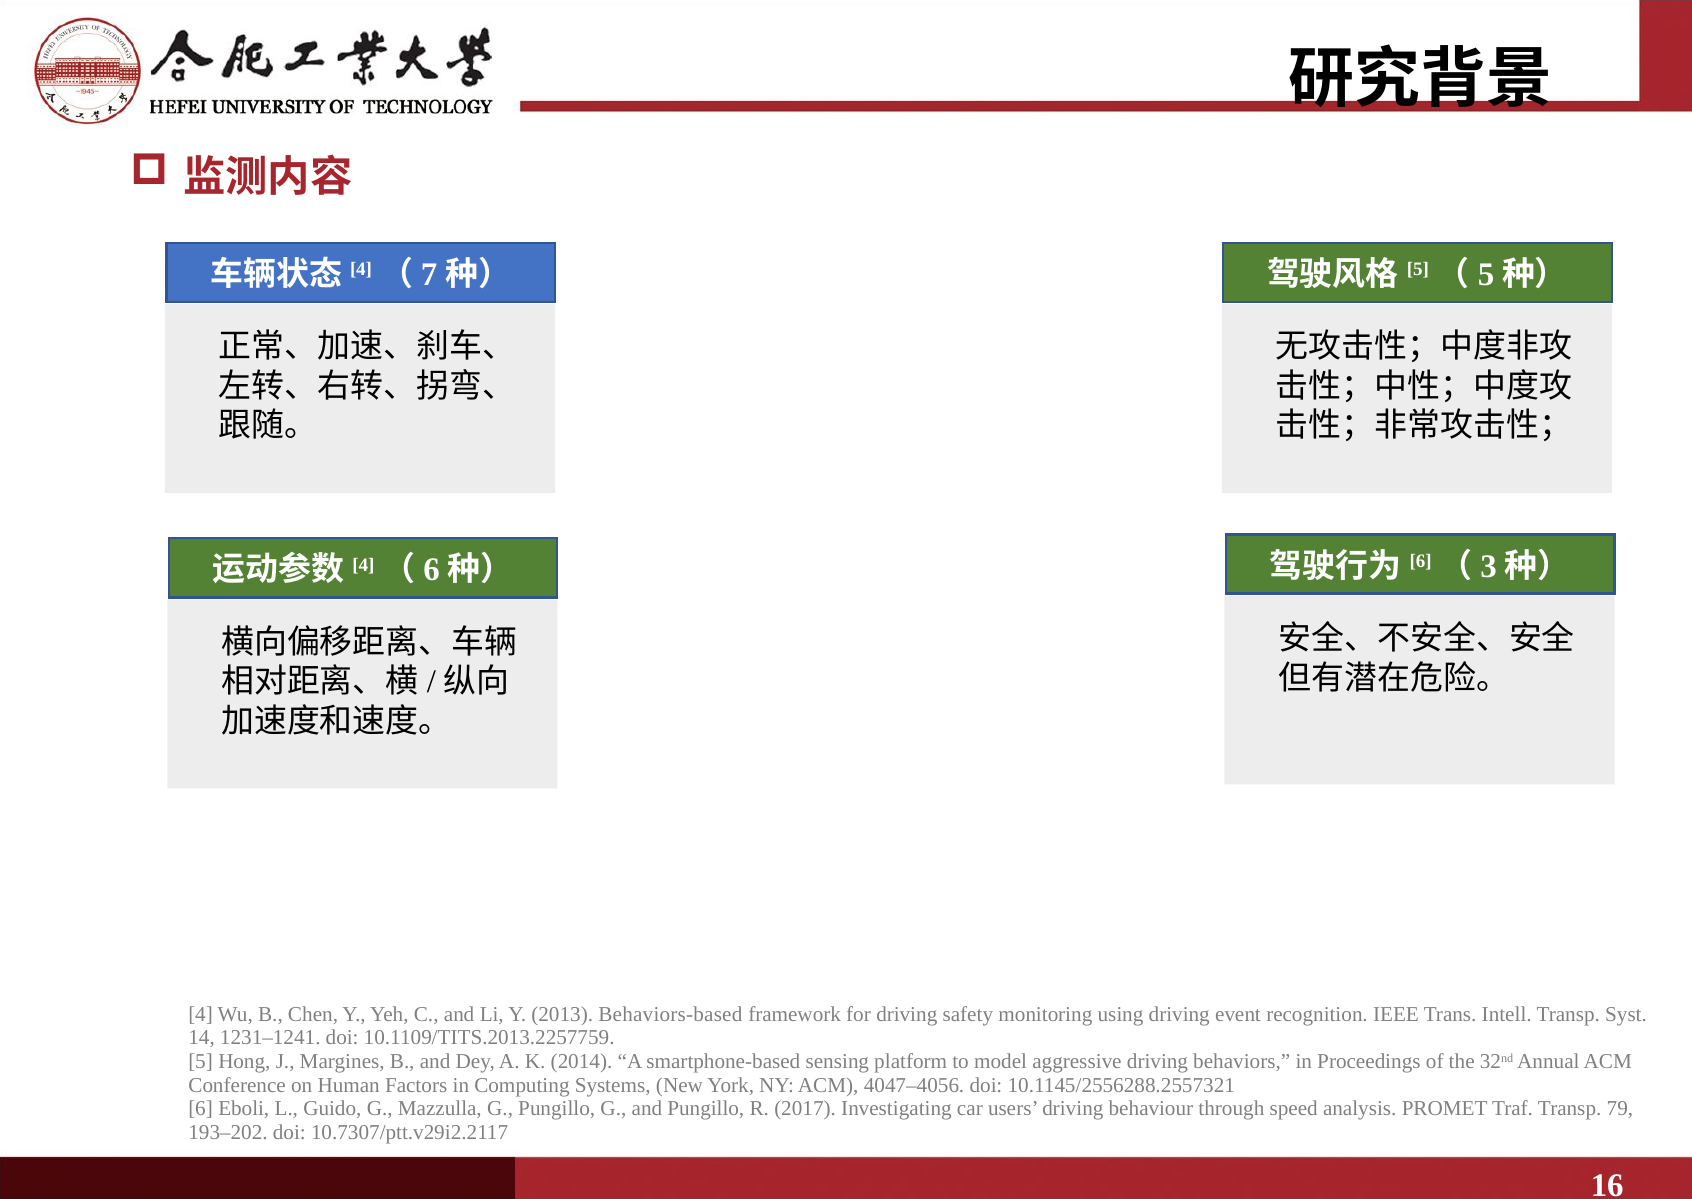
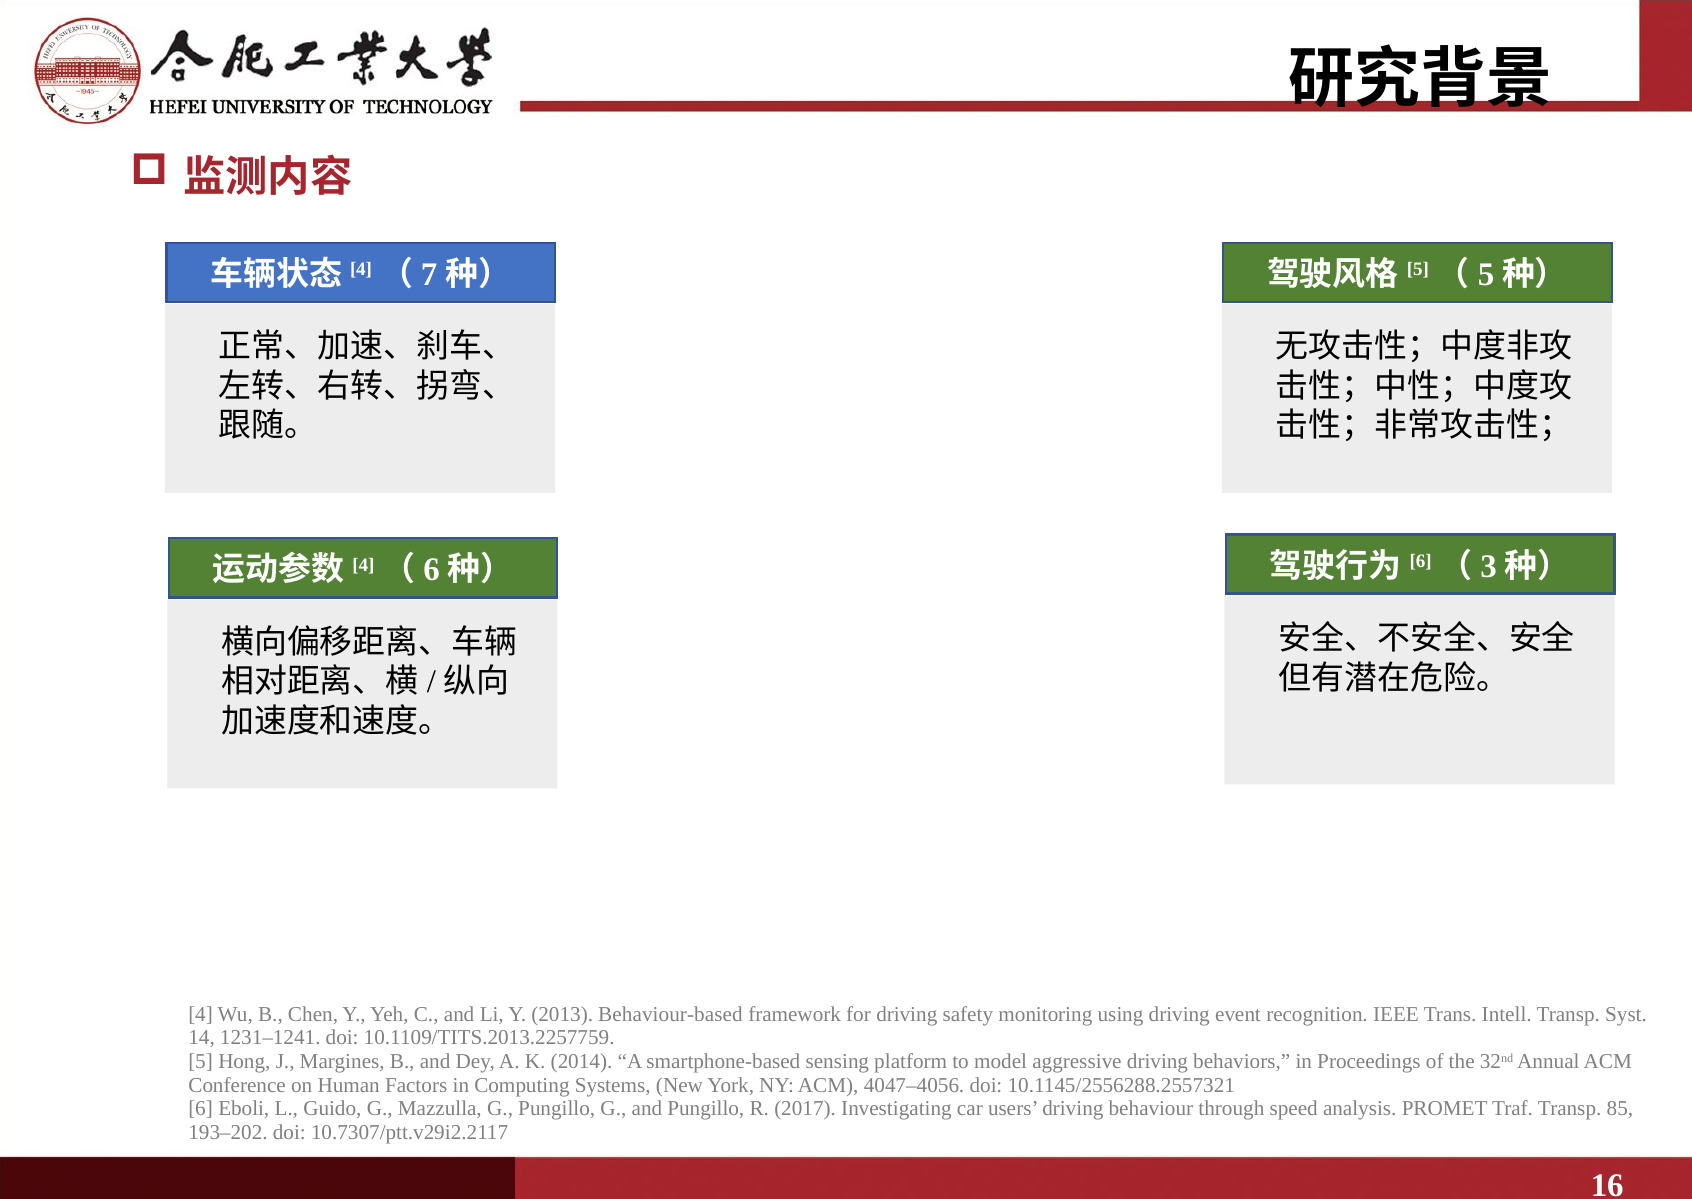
Behaviors-based: Behaviors-based -> Behaviour-based
79: 79 -> 85
